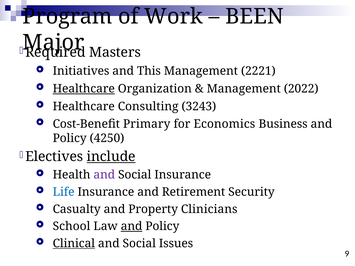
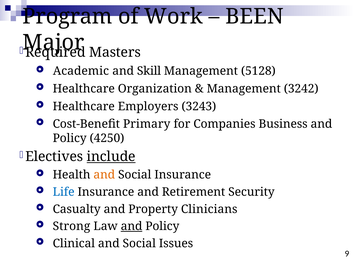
Initiatives: Initiatives -> Academic
This: This -> Skill
2221: 2221 -> 5128
Healthcare at (84, 89) underline: present -> none
2022: 2022 -> 3242
Consulting: Consulting -> Employers
Economics: Economics -> Companies
and at (104, 175) colour: purple -> orange
School: School -> Strong
Clinical underline: present -> none
